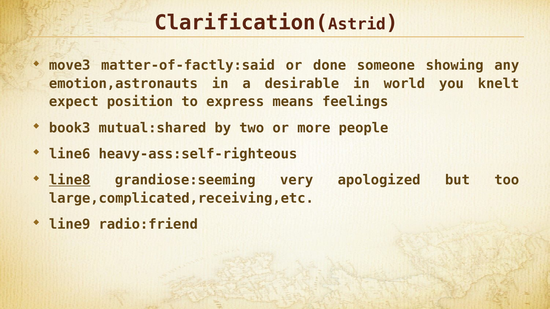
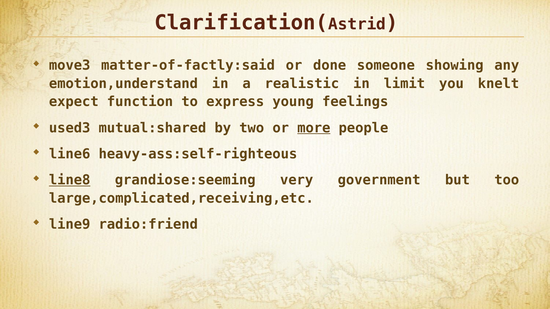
emotion,astronauts: emotion,astronauts -> emotion,understand
desirable: desirable -> realistic
world: world -> limit
position: position -> function
means: means -> young
book3: book3 -> used3
more underline: none -> present
apologized: apologized -> government
